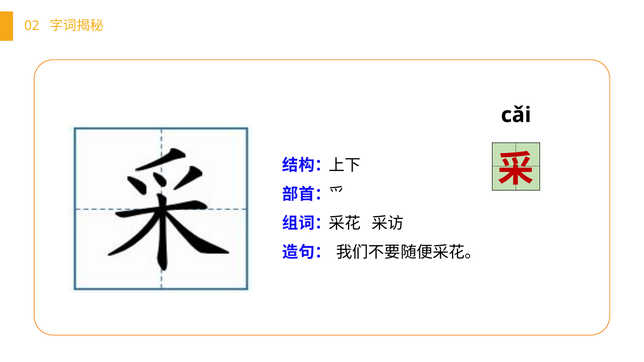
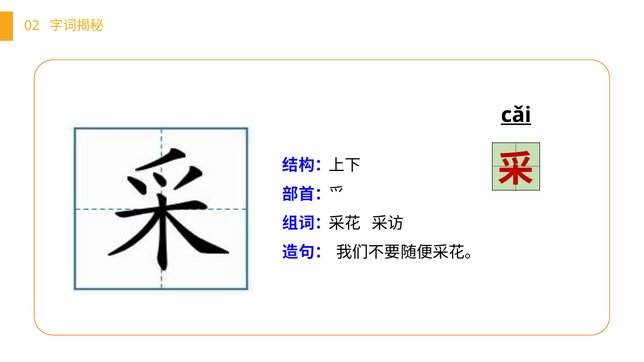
cǎi underline: none -> present
